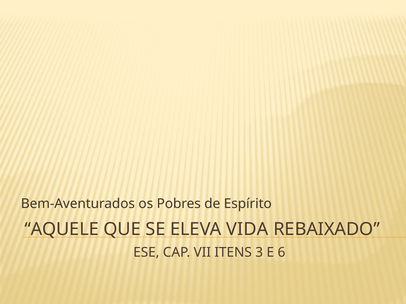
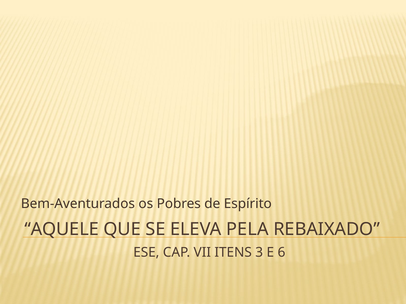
VIDA: VIDA -> PELA
